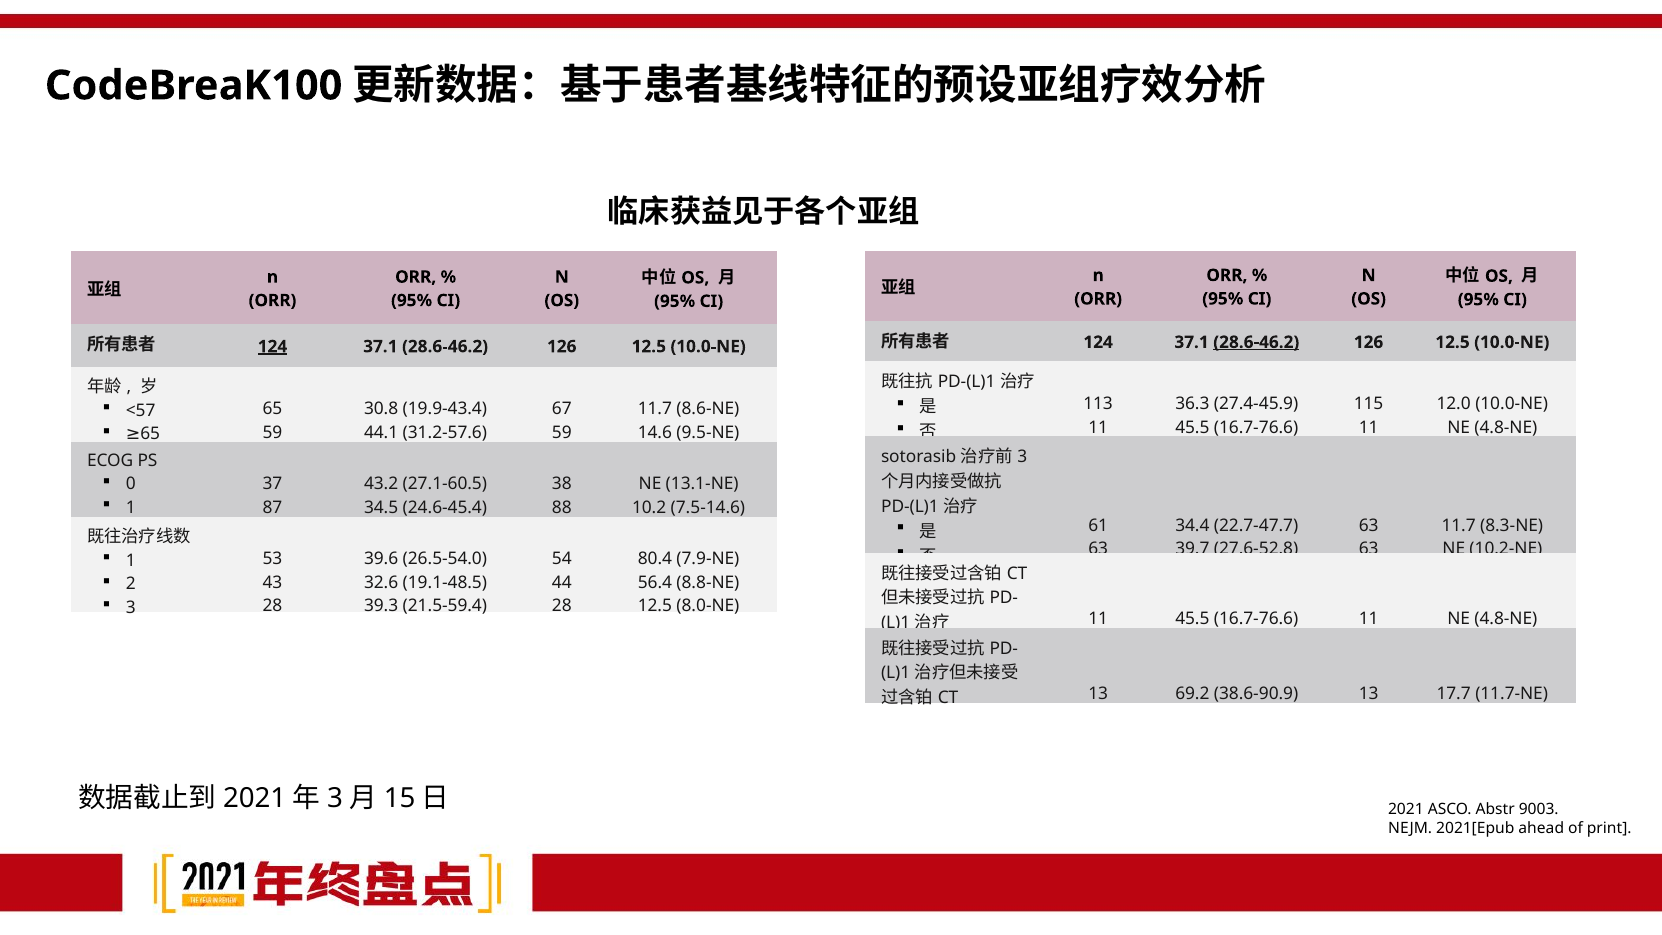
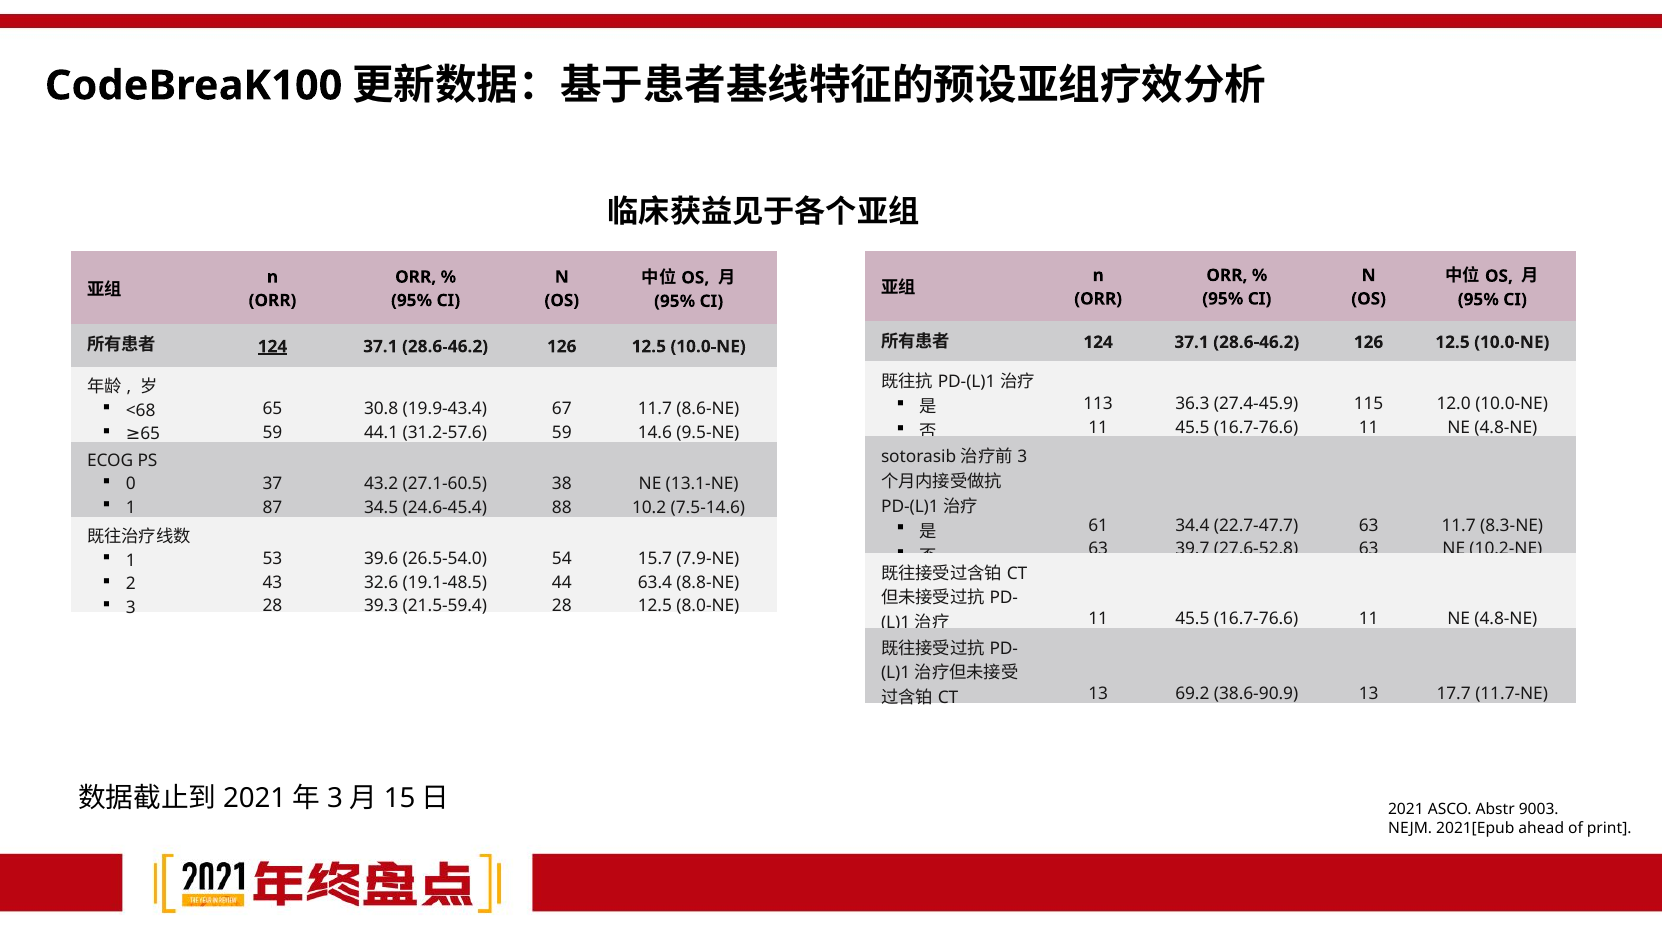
28.6-46.2 at (1256, 342) underline: present -> none
<57: <57 -> <68
80.4: 80.4 -> 15.7
56.4: 56.4 -> 63.4
